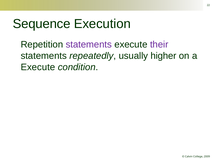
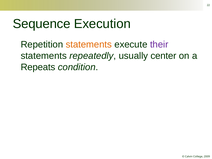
statements at (89, 44) colour: purple -> orange
higher: higher -> center
Execute at (38, 67): Execute -> Repeats
